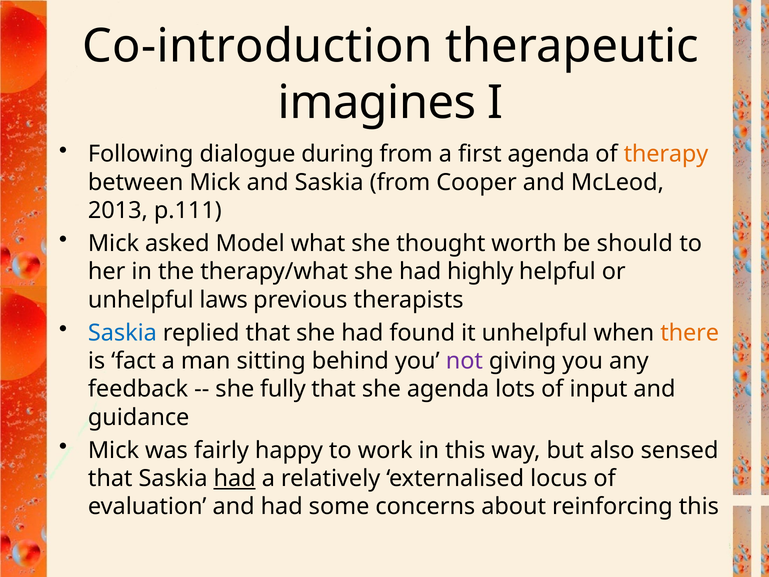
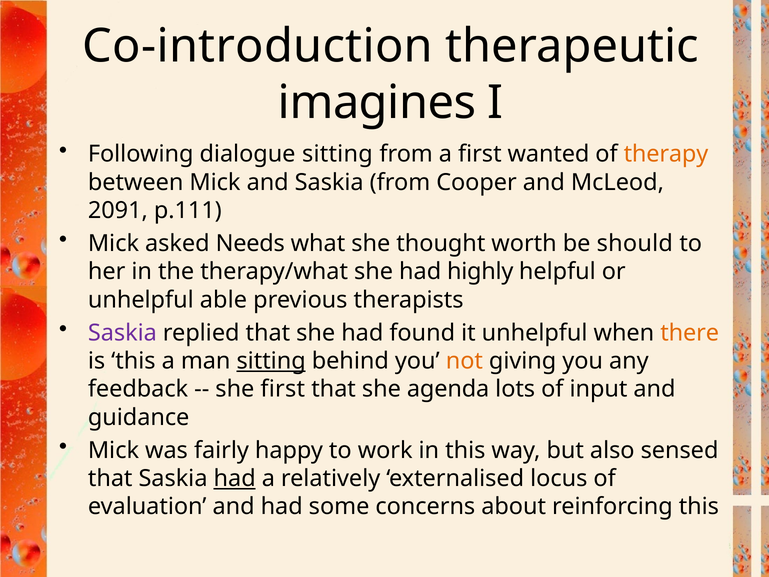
dialogue during: during -> sitting
first agenda: agenda -> wanted
2013: 2013 -> 2091
Model: Model -> Needs
laws: laws -> able
Saskia at (122, 333) colour: blue -> purple
is fact: fact -> this
sitting at (271, 361) underline: none -> present
not colour: purple -> orange
she fully: fully -> first
